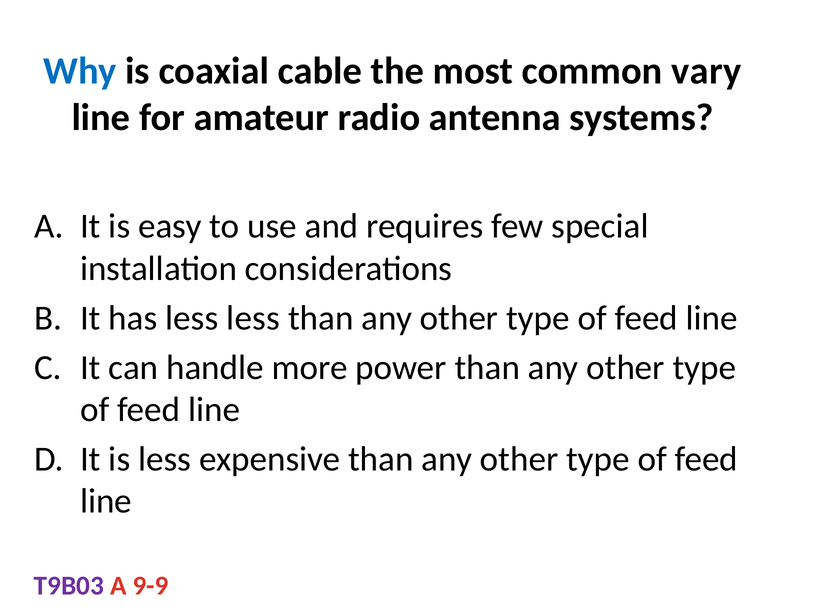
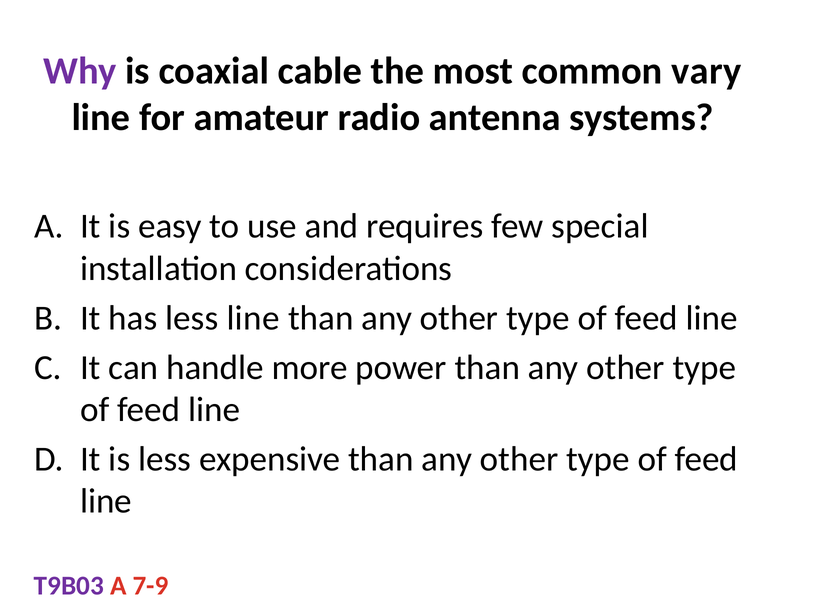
Why colour: blue -> purple
less less: less -> line
9-9: 9-9 -> 7-9
